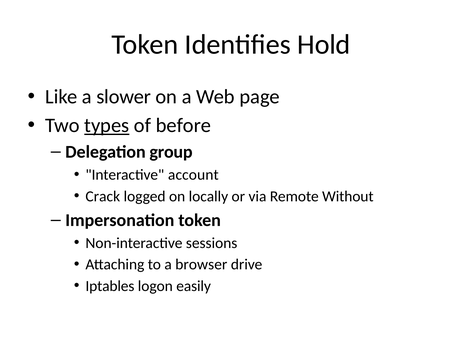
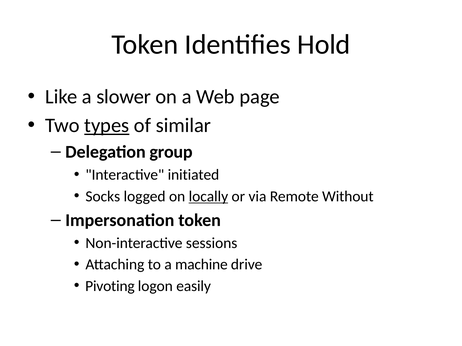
before: before -> similar
account: account -> initiated
Crack: Crack -> Socks
locally underline: none -> present
browser: browser -> machine
Iptables: Iptables -> Pivoting
